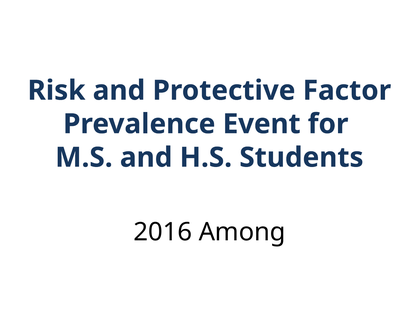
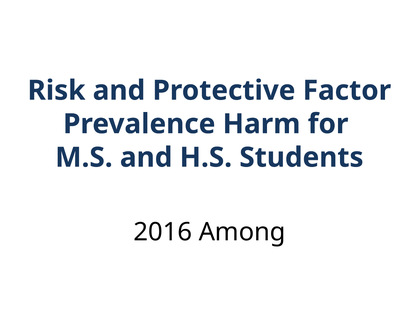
Event: Event -> Harm
